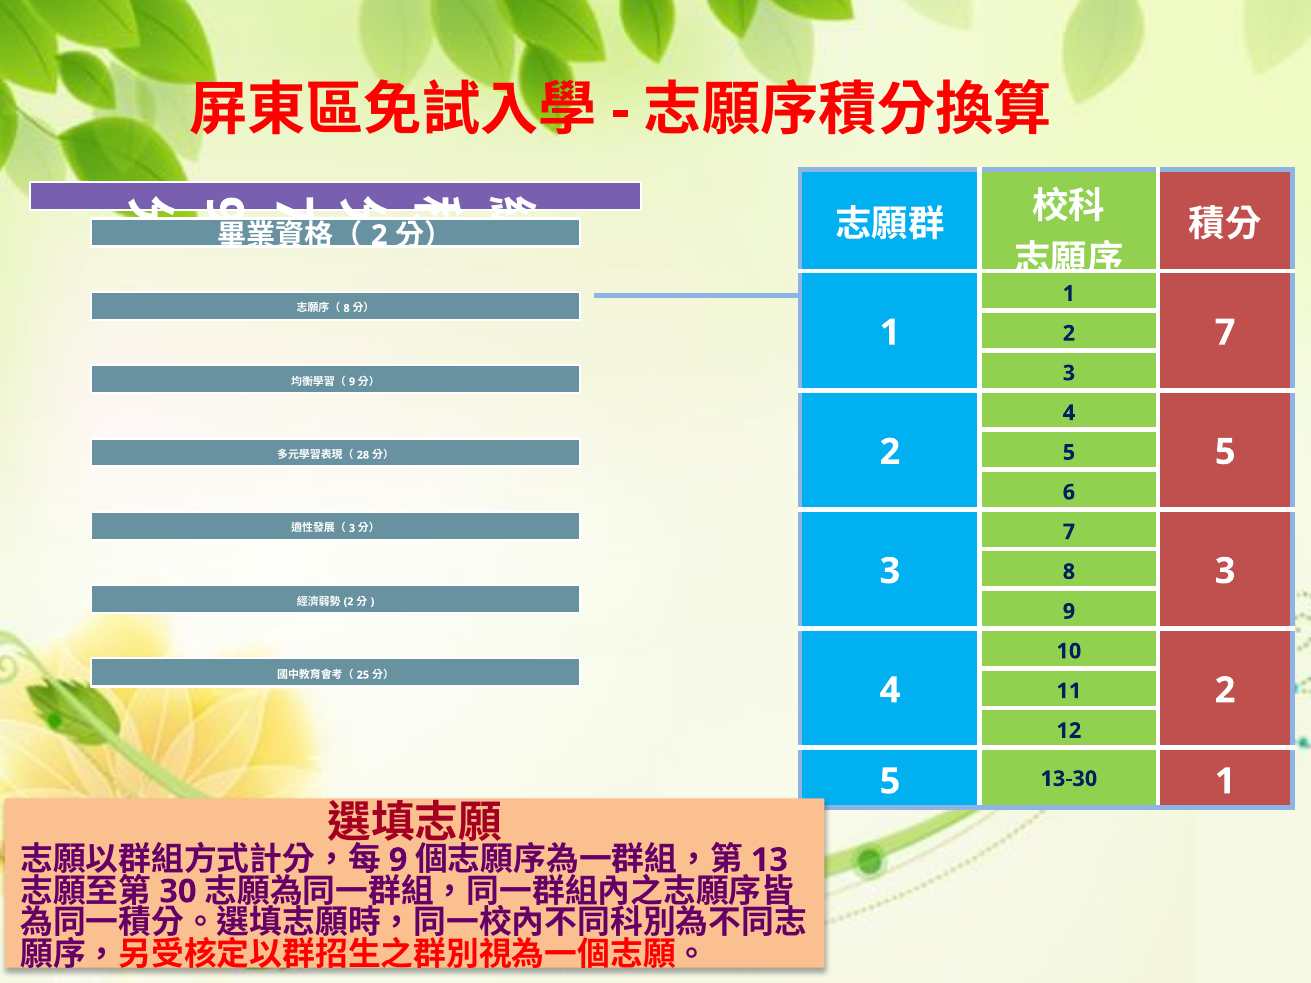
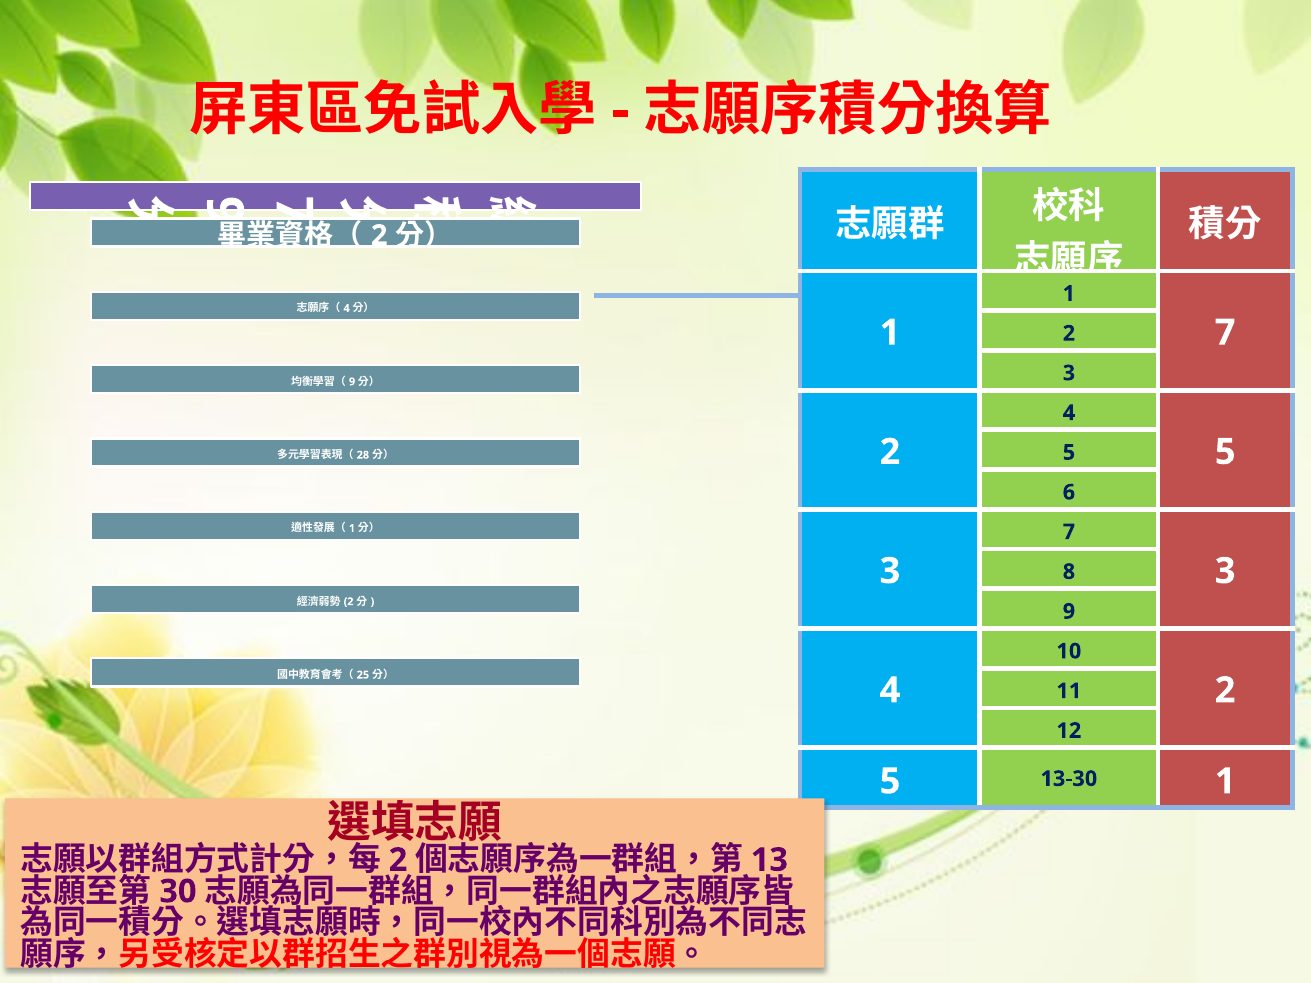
8 at (347, 308): 8 -> 4
3 at (352, 528): 3 -> 1
9 at (398, 860): 9 -> 2
